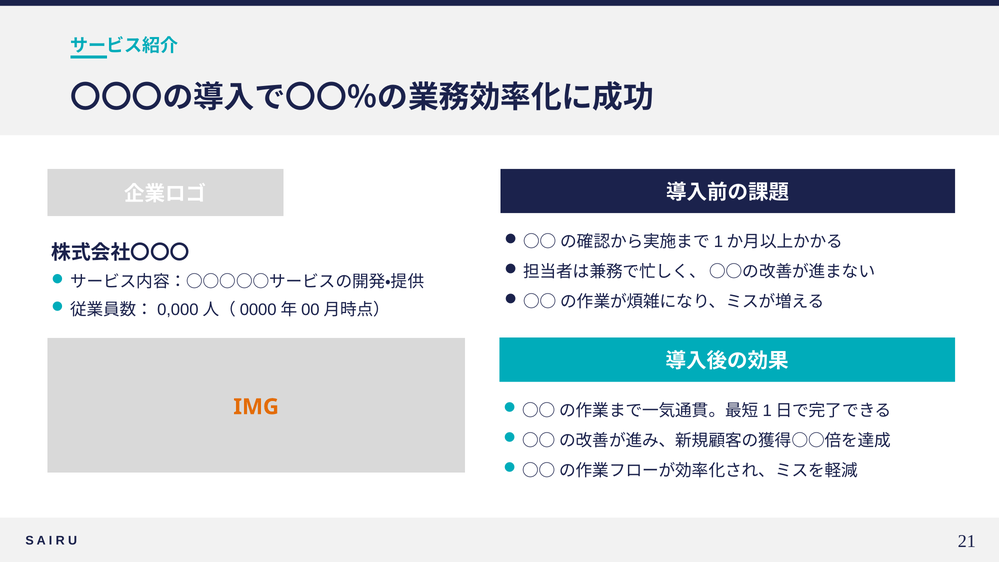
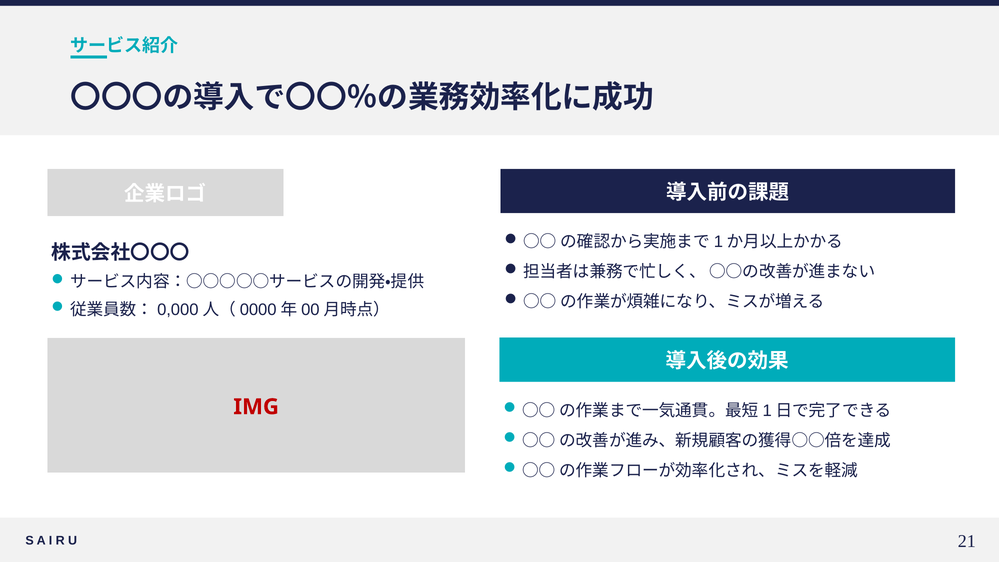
IMG colour: orange -> red
